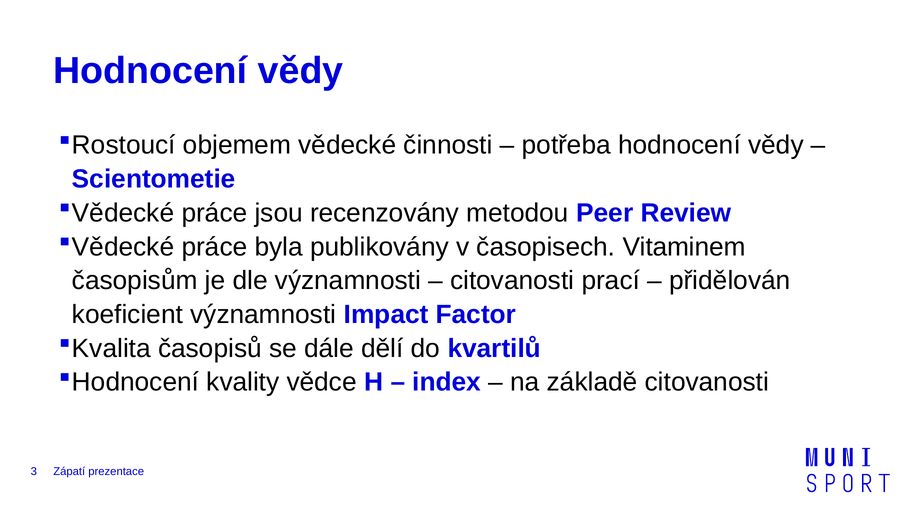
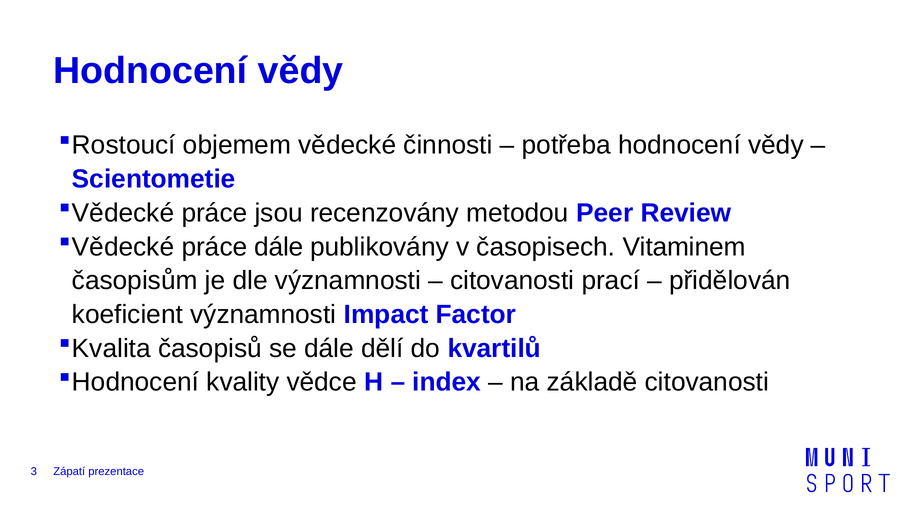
práce byla: byla -> dále
